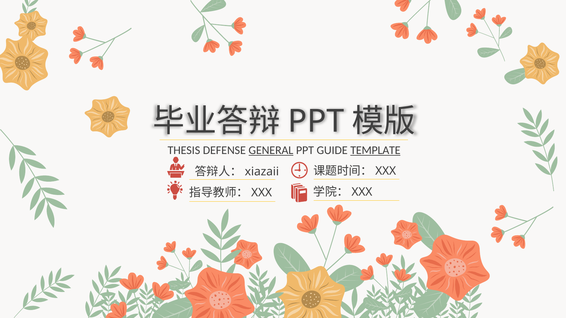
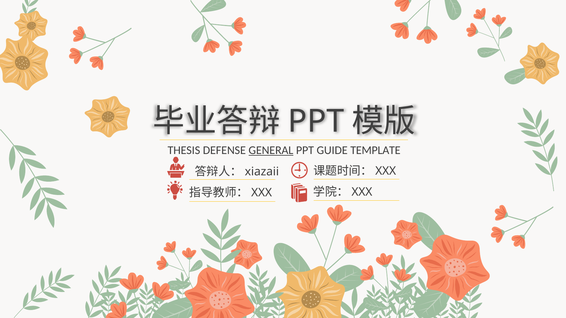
TEMPLATE underline: present -> none
